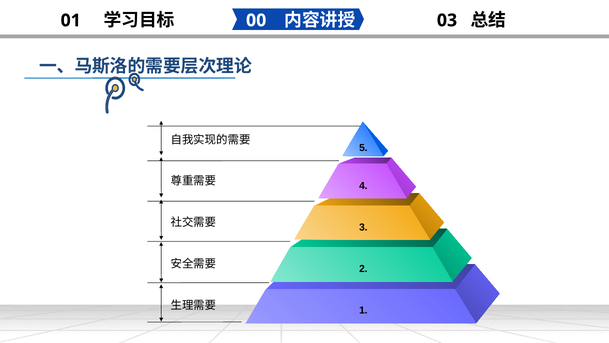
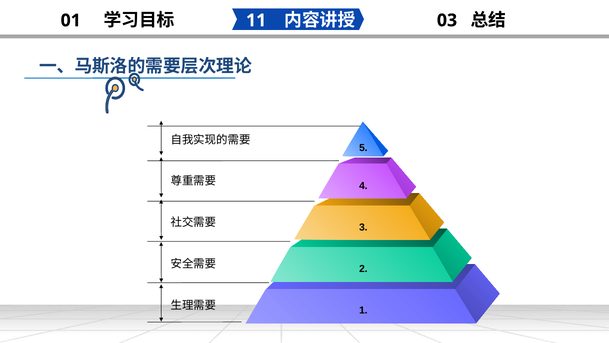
00: 00 -> 11
